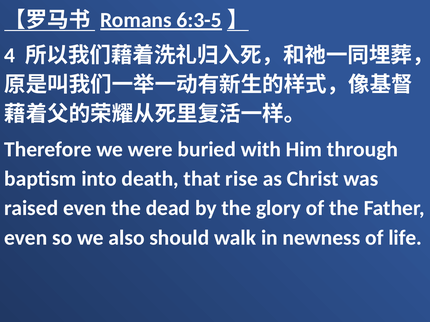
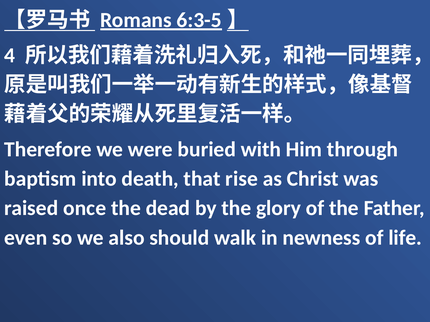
raised even: even -> once
